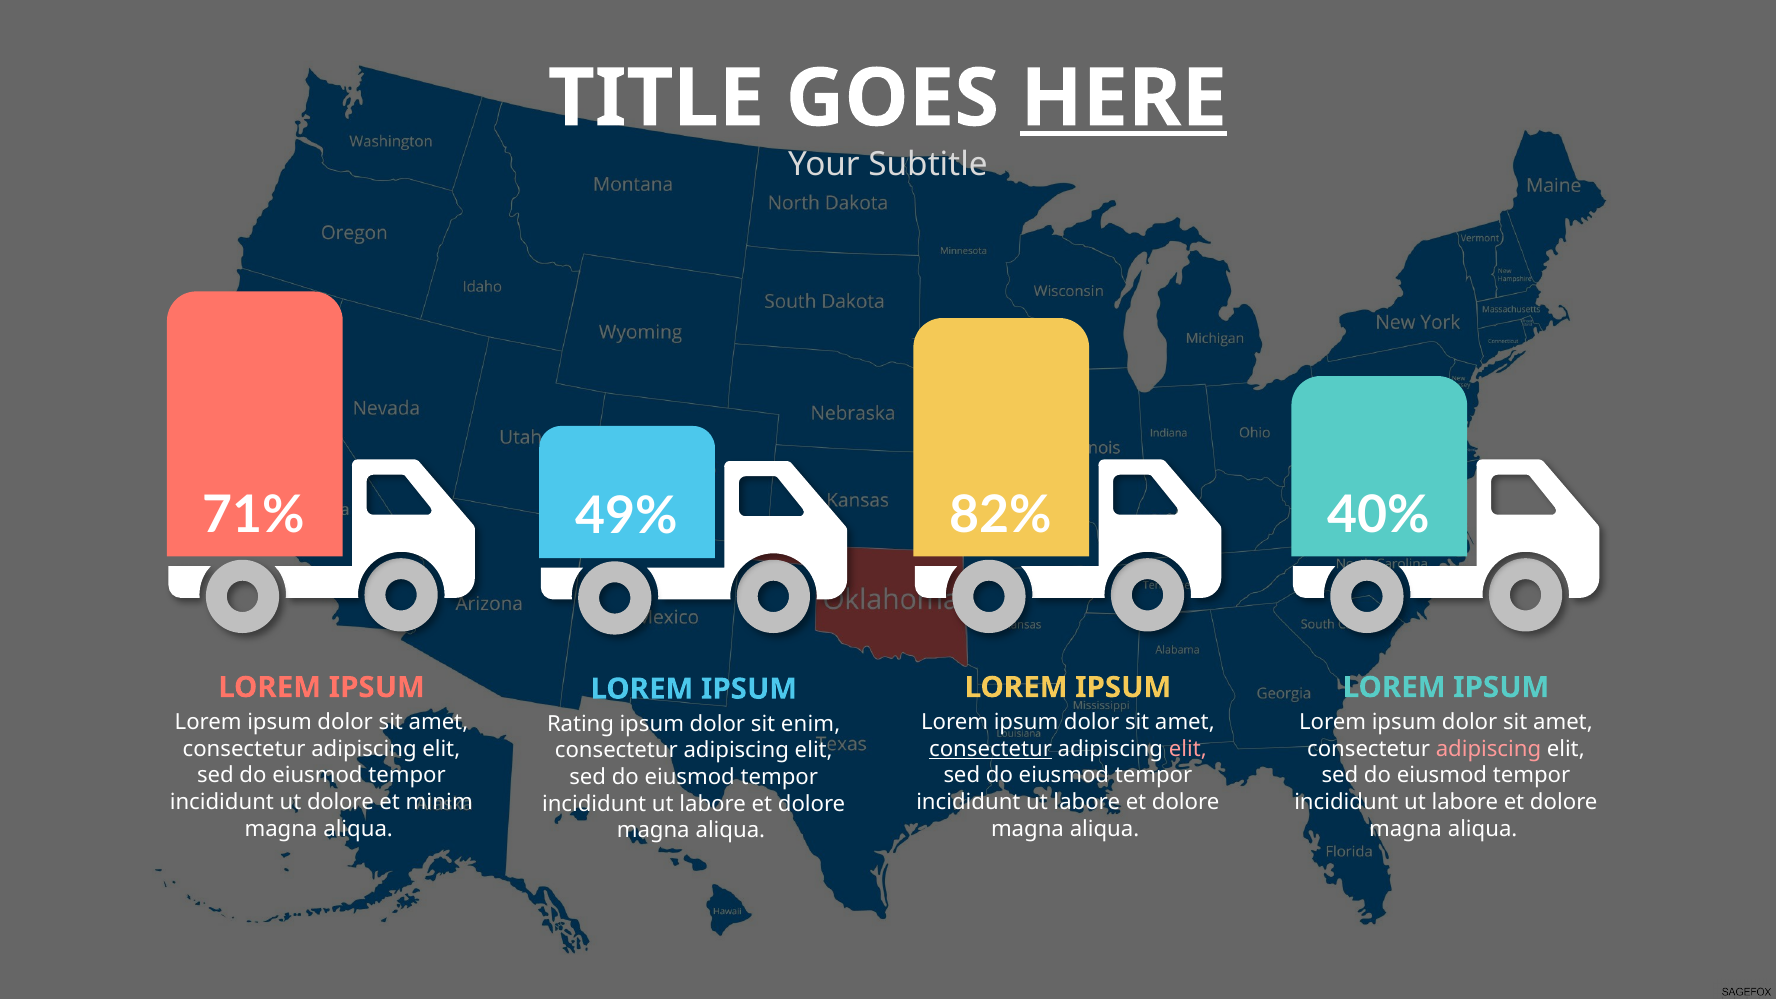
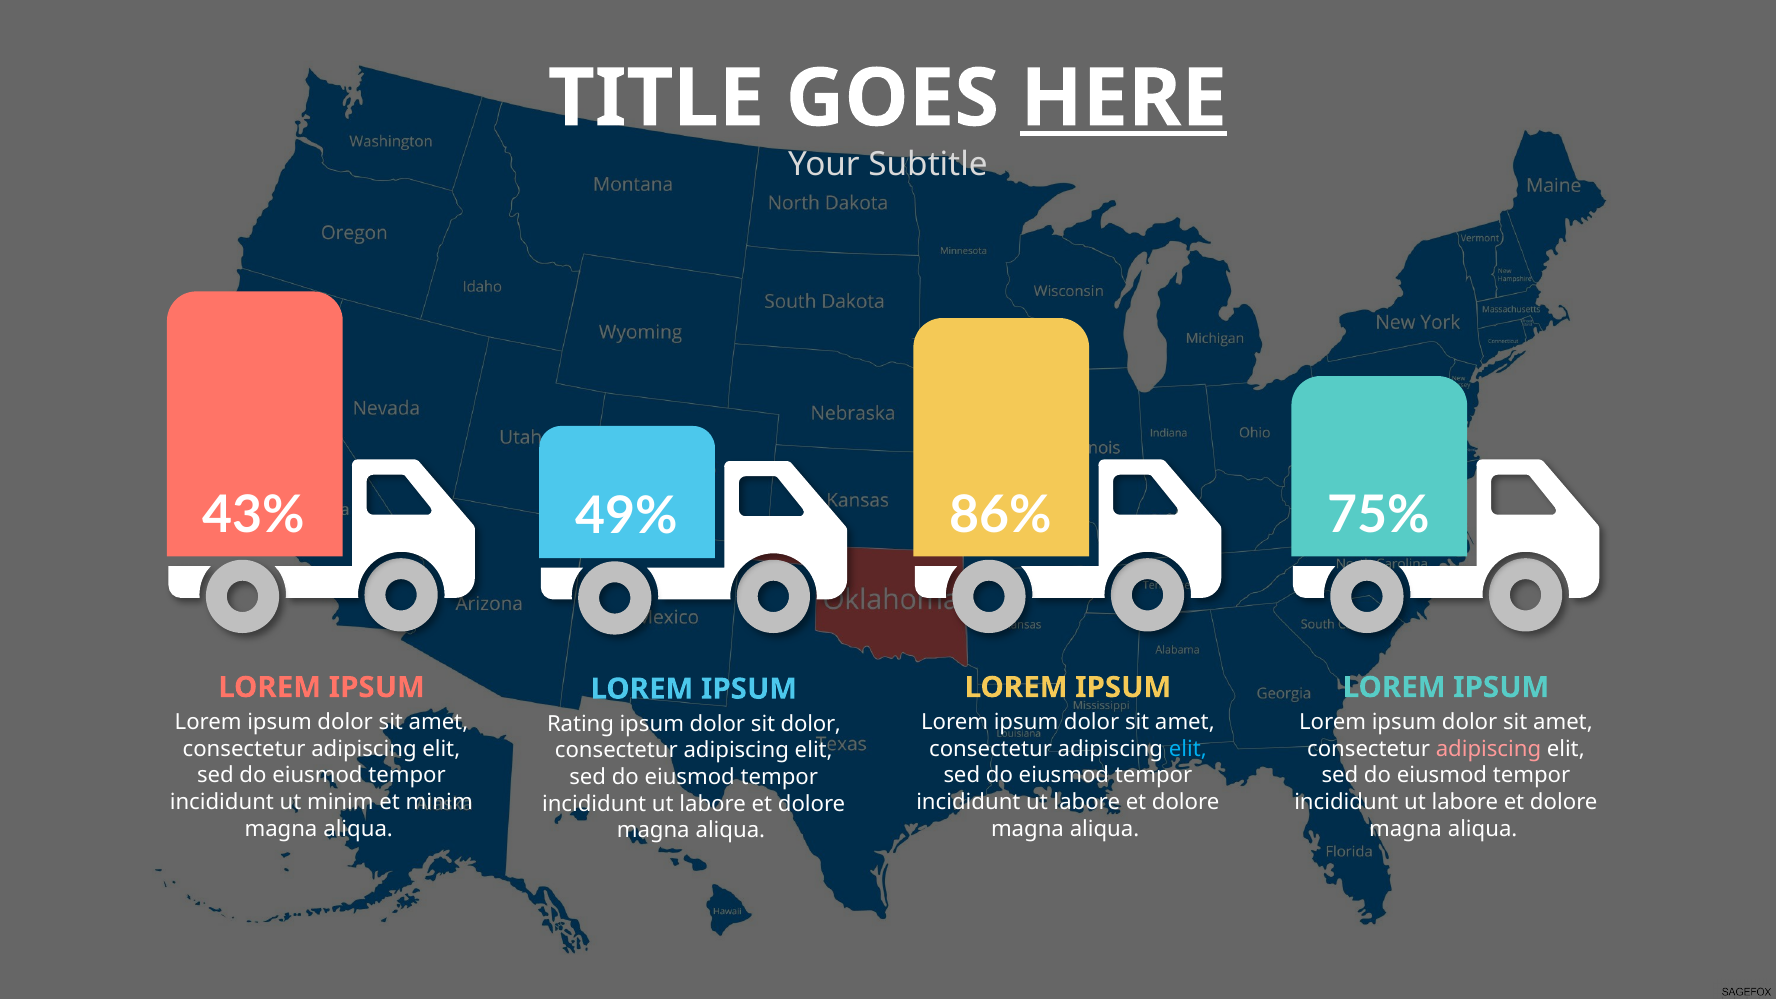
71%: 71% -> 43%
82%: 82% -> 86%
40%: 40% -> 75%
sit enim: enim -> dolor
consectetur at (991, 749) underline: present -> none
elit at (1188, 749) colour: pink -> light blue
ut dolore: dolore -> minim
